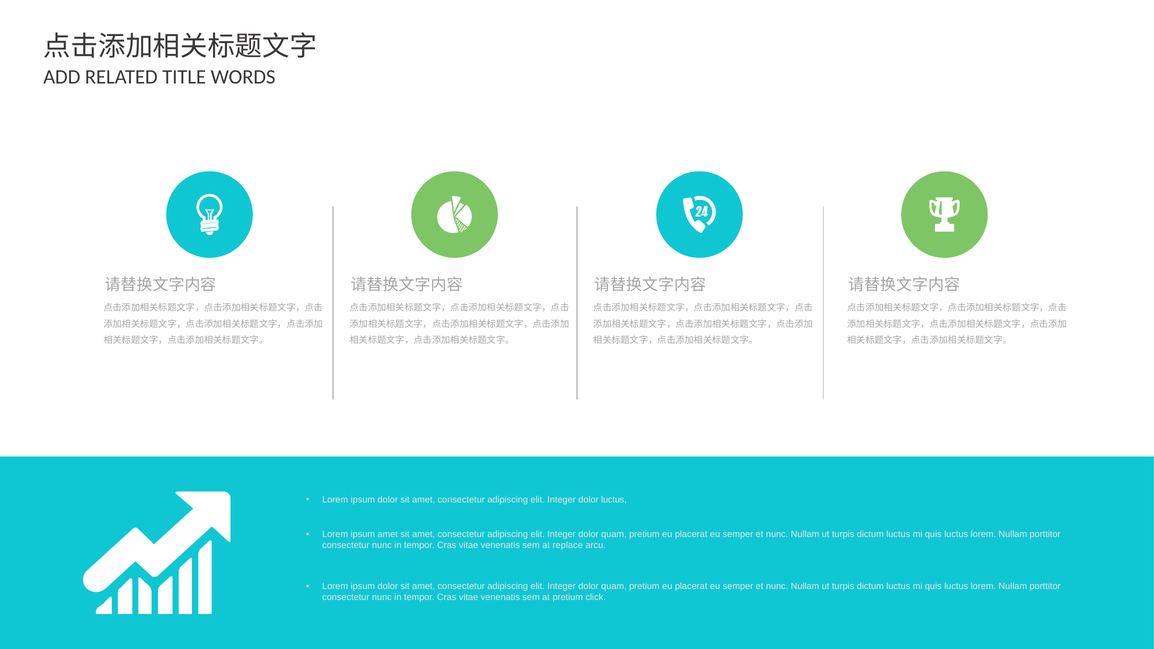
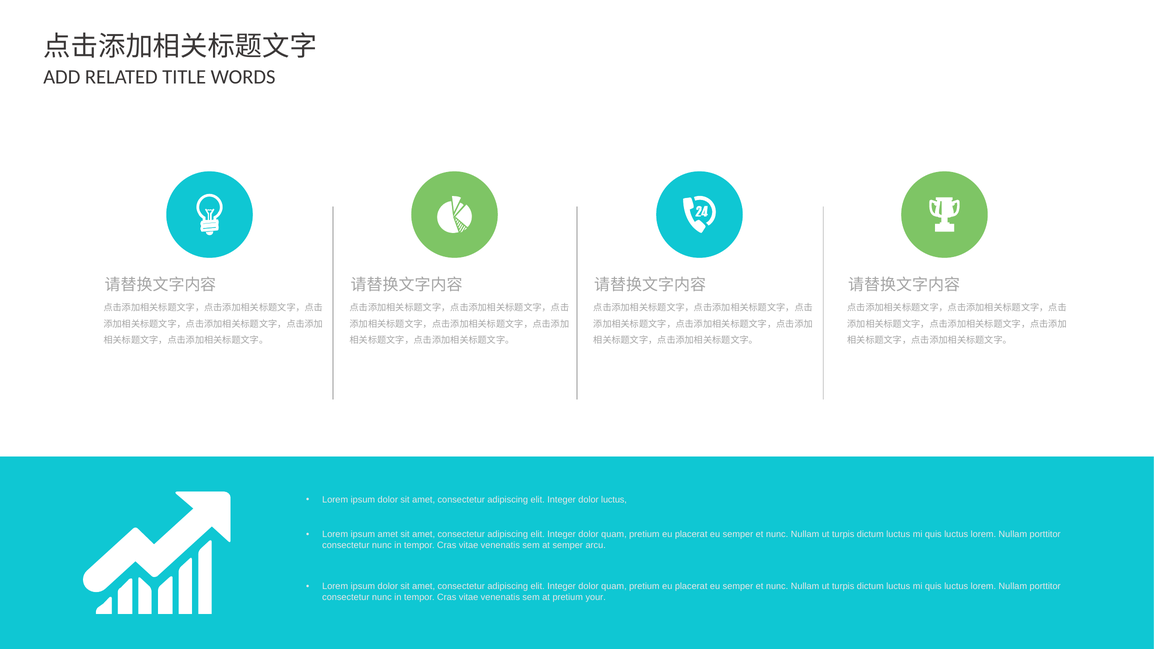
at replace: replace -> semper
click: click -> your
